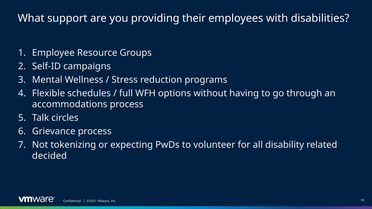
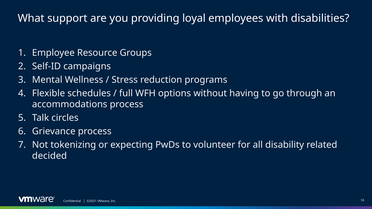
their: their -> loyal
